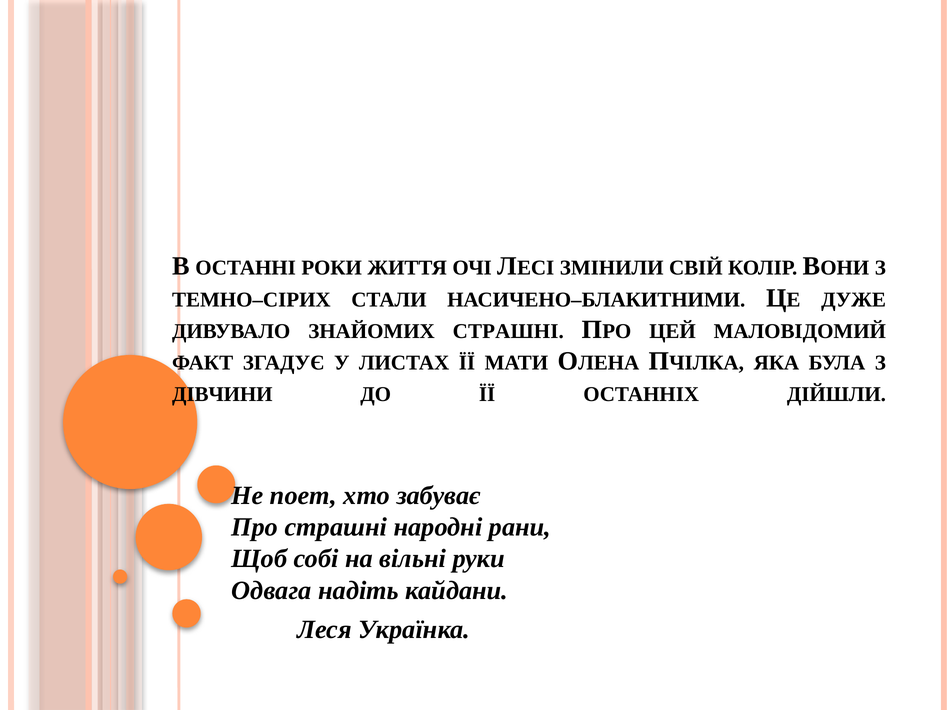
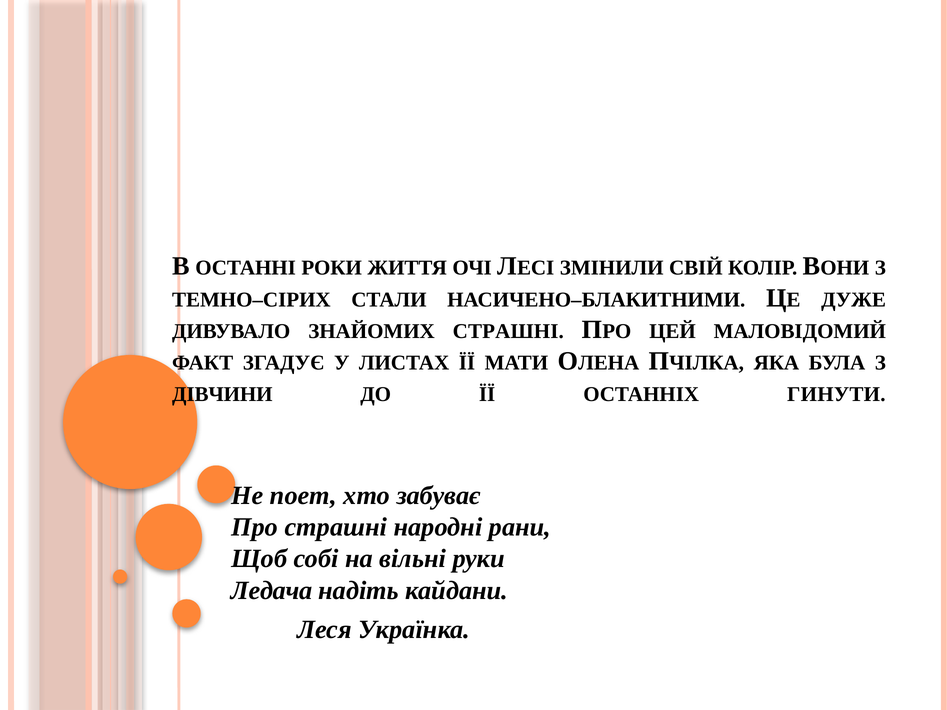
ДІЙШЛИ: ДІЙШЛИ -> ГИНУТИ
Одвага: Одвага -> Ледача
